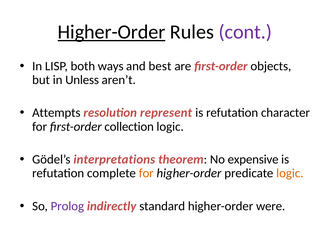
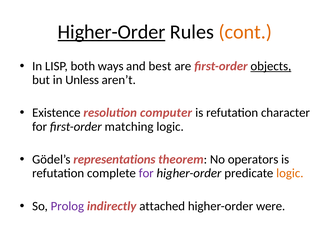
cont colour: purple -> orange
objects underline: none -> present
Attempts: Attempts -> Existence
represent: represent -> computer
collection: collection -> matching
interpretations: interpretations -> representations
expensive: expensive -> operators
for at (146, 174) colour: orange -> purple
standard: standard -> attached
